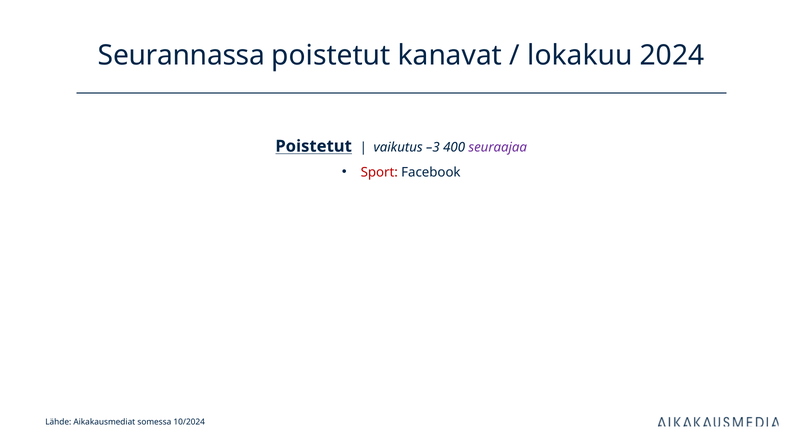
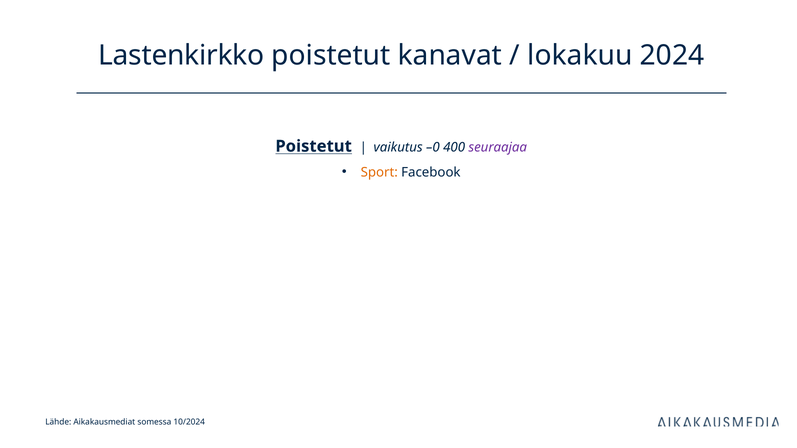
Seurannassa: Seurannassa -> Lastenkirkko
–3: –3 -> –0
Sport colour: red -> orange
